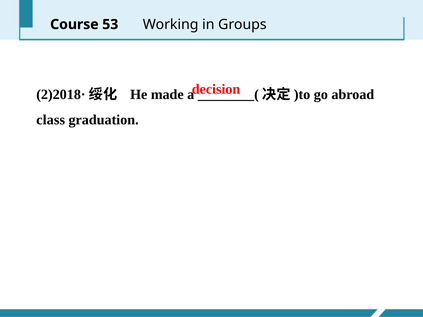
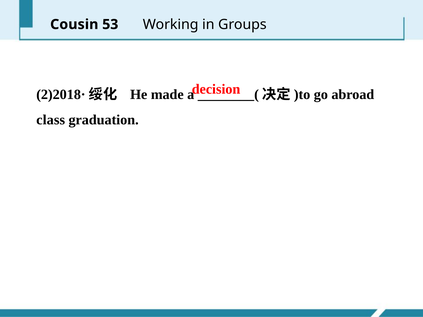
Course: Course -> Cousin
